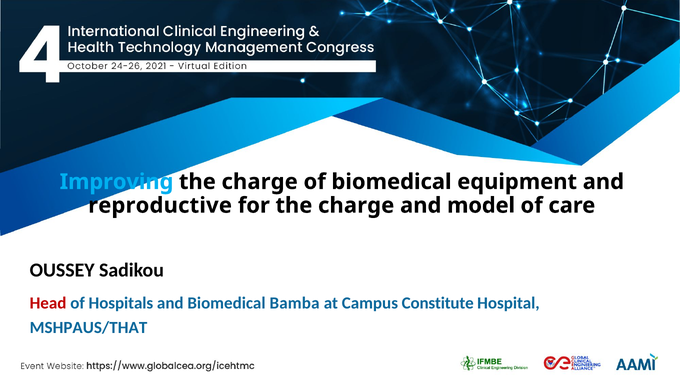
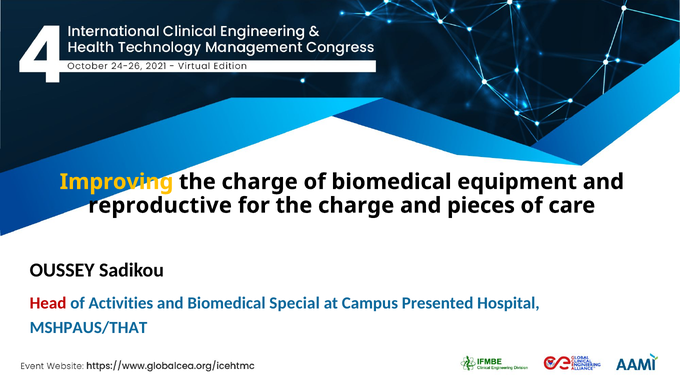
Improving colour: light blue -> yellow
model: model -> pieces
Hospitals: Hospitals -> Activities
Bamba: Bamba -> Special
Constitute: Constitute -> Presented
